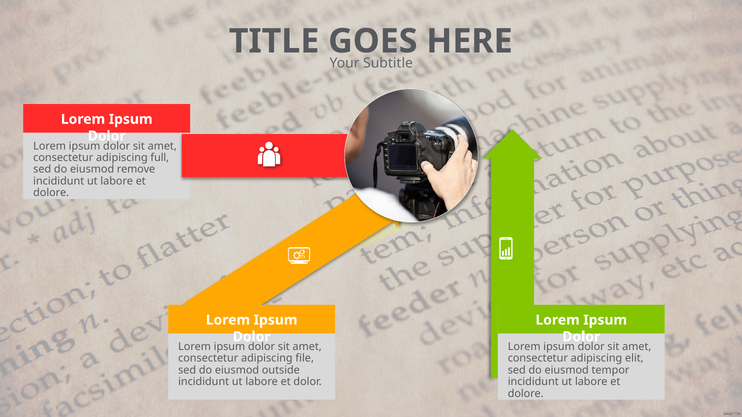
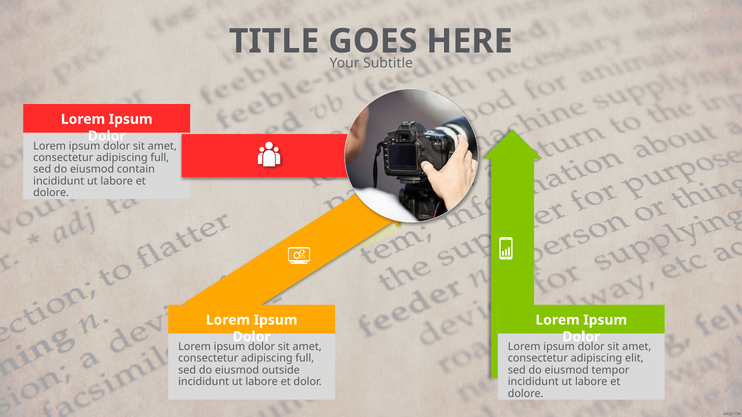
remove: remove -> contain
file at (305, 359): file -> full
